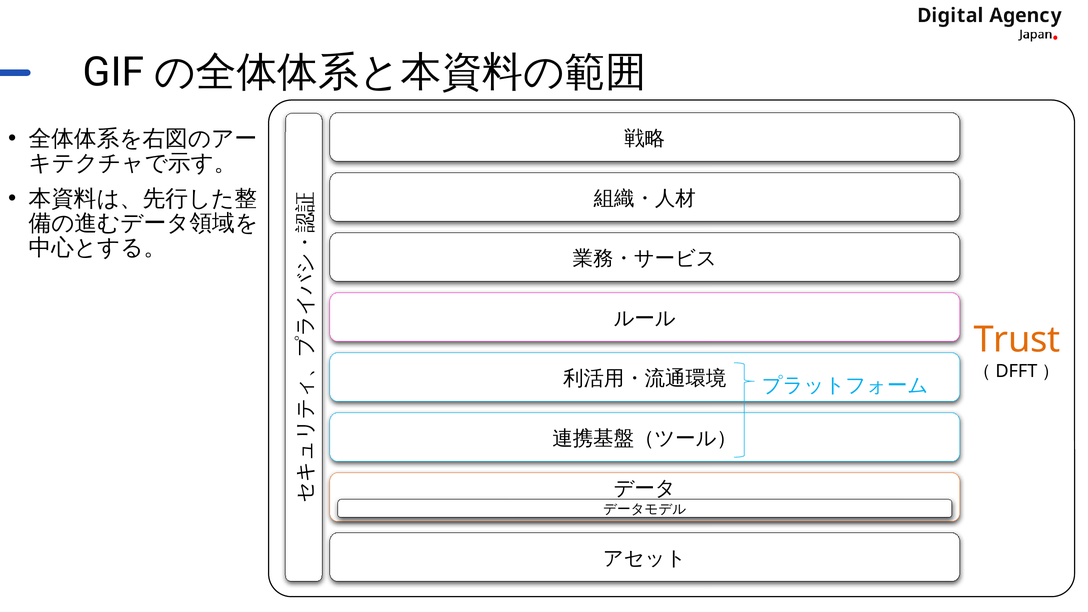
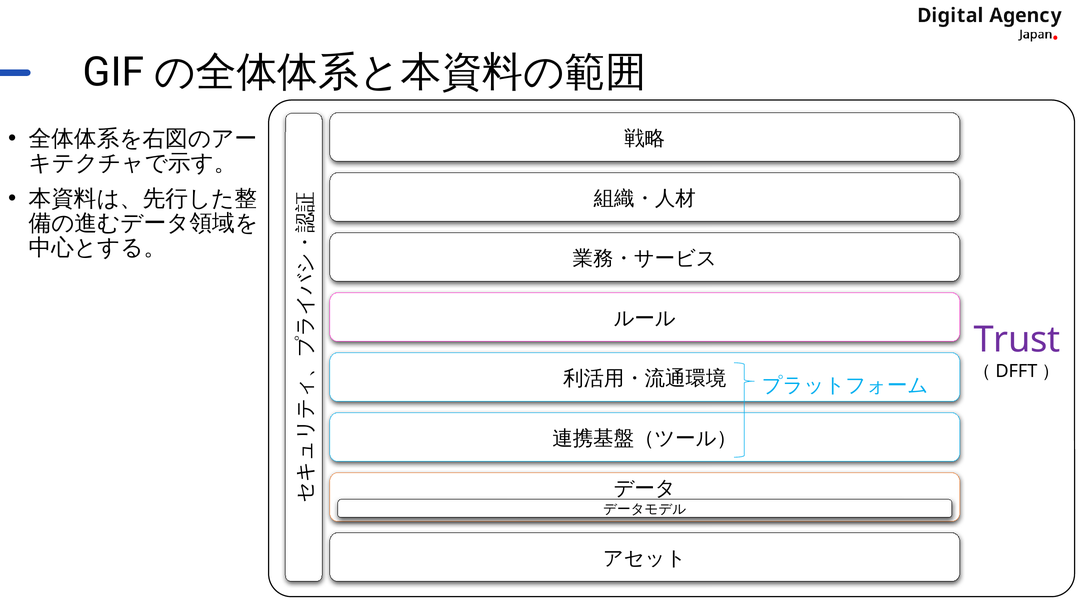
Trust colour: orange -> purple
